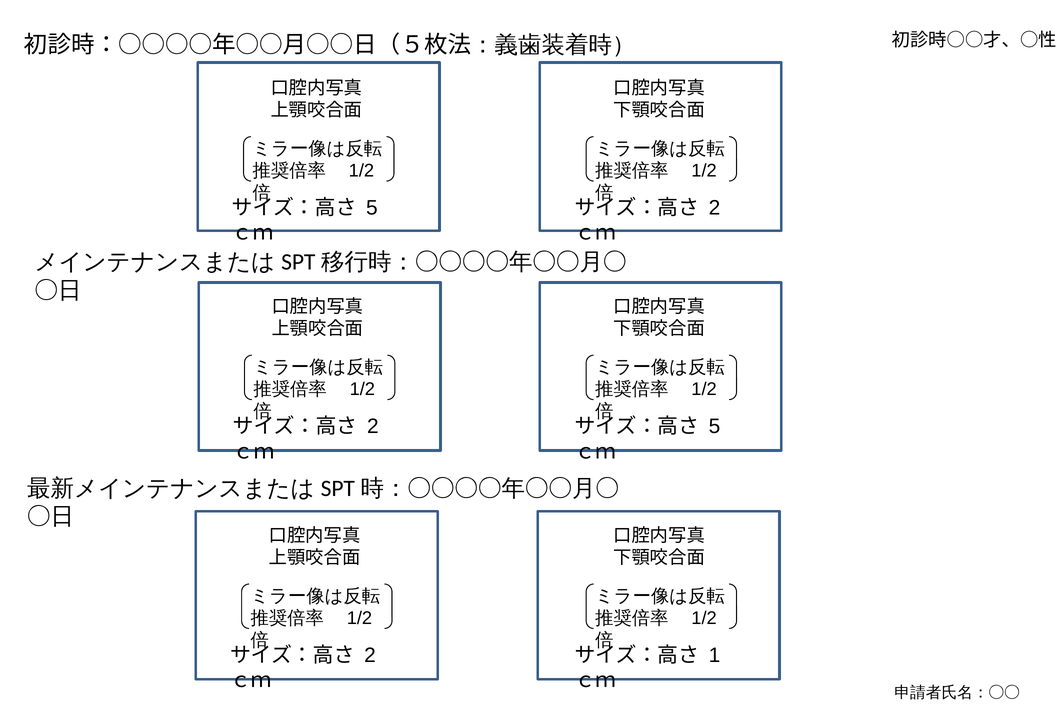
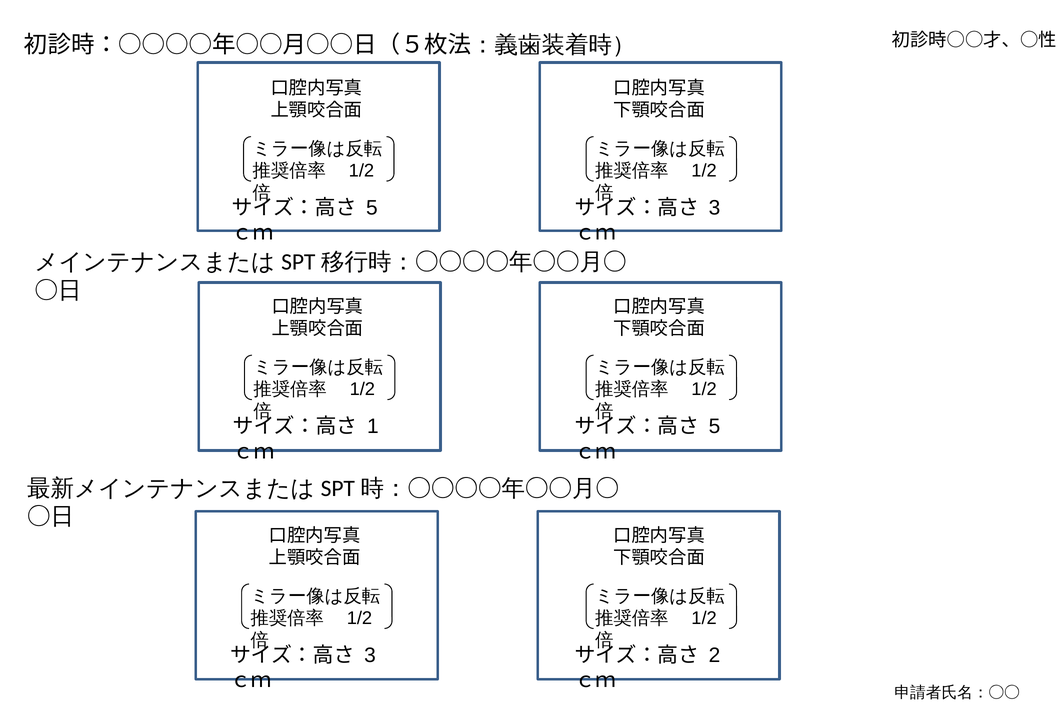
2 at (715, 208): 2 -> 3
2 at (373, 427): 2 -> 1
2 at (370, 655): 2 -> 3
1: 1 -> 2
